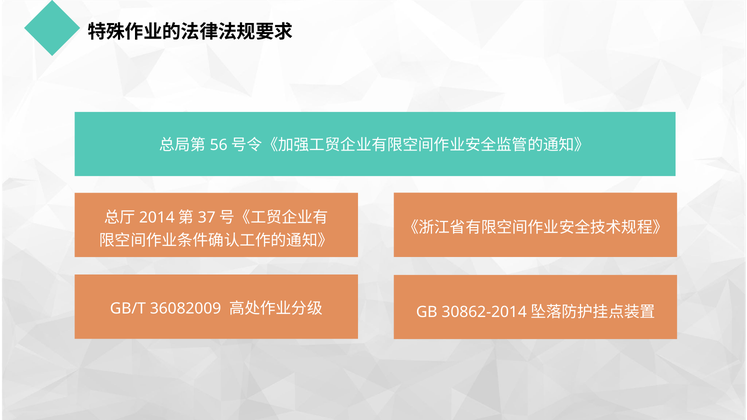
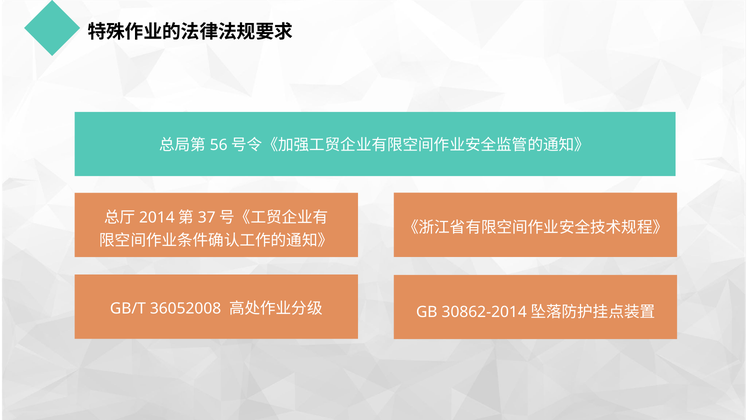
36082009: 36082009 -> 36052008
